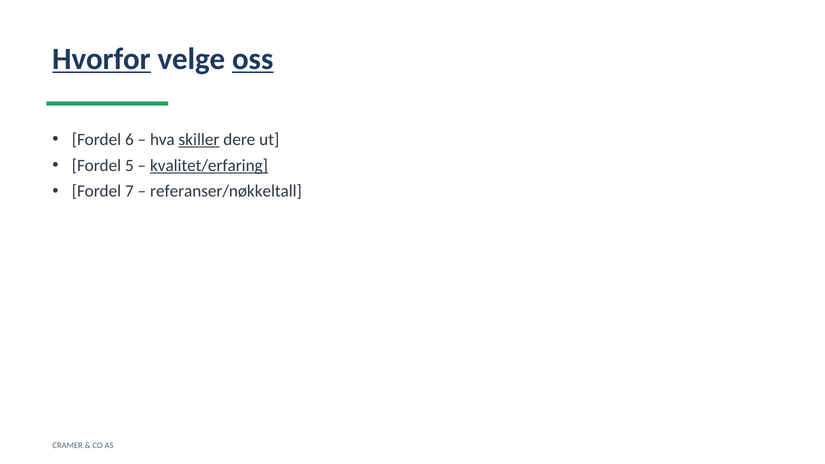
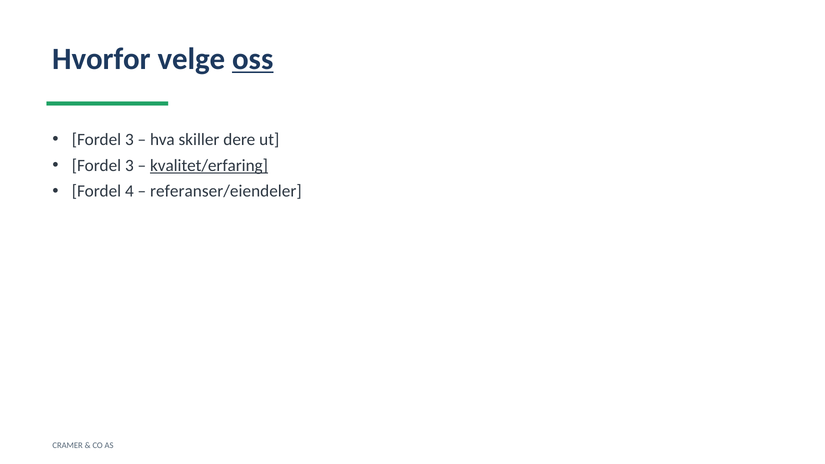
Hvorfor underline: present -> none
6 at (129, 140): 6 -> 3
skiller underline: present -> none
5 at (129, 166): 5 -> 3
7: 7 -> 4
referanser/nøkkeltall: referanser/nøkkeltall -> referanser/eiendeler
